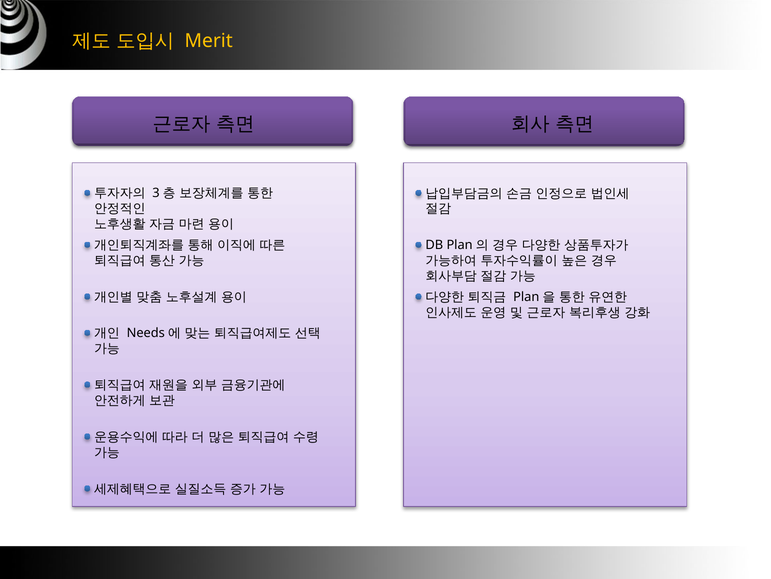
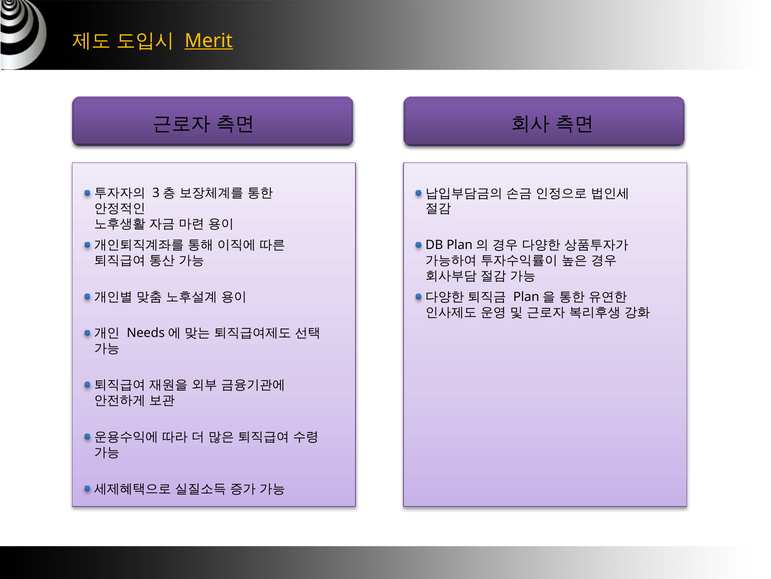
Merit underline: none -> present
